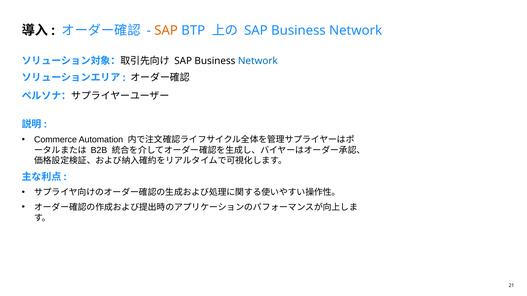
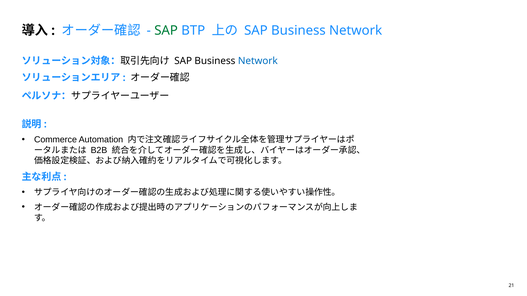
SAP at (166, 31) colour: orange -> green
